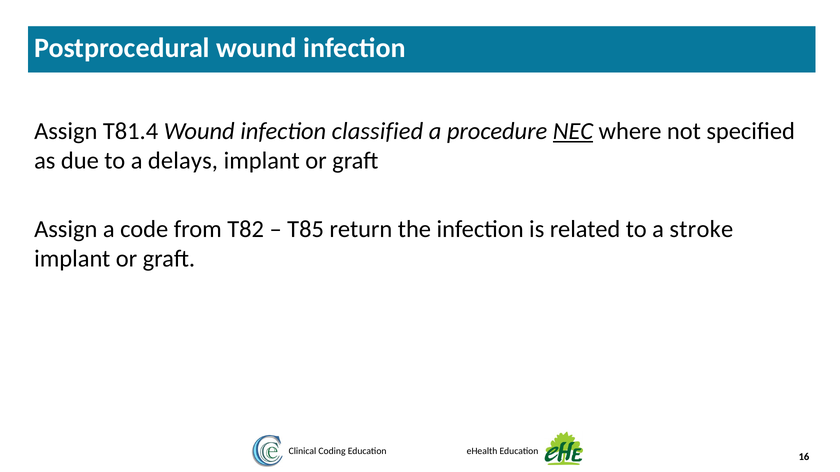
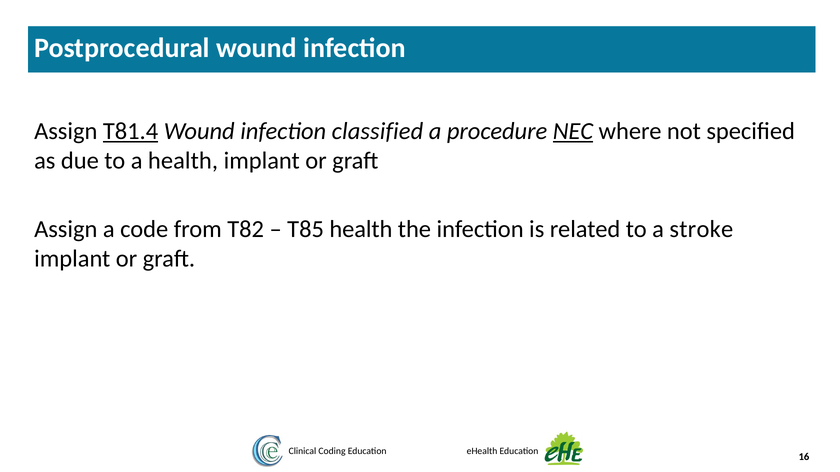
T81.4 underline: none -> present
a delays: delays -> health
T85 return: return -> health
